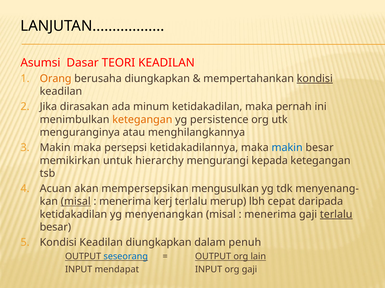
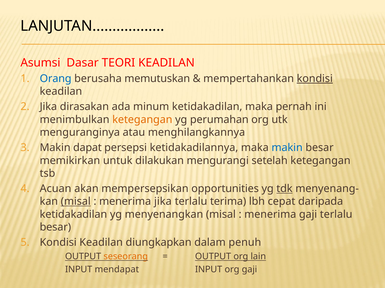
Orang colour: orange -> blue
berusaha diungkapkan: diungkapkan -> memutuskan
persistence: persistence -> perumahan
Makin maka: maka -> dapat
hierarchy: hierarchy -> dilakukan
kepada: kepada -> setelah
mengusulkan: mengusulkan -> opportunities
tdk underline: none -> present
menerima kerj: kerj -> jika
merup: merup -> terima
terlalu at (336, 215) underline: present -> none
seseorang colour: blue -> orange
